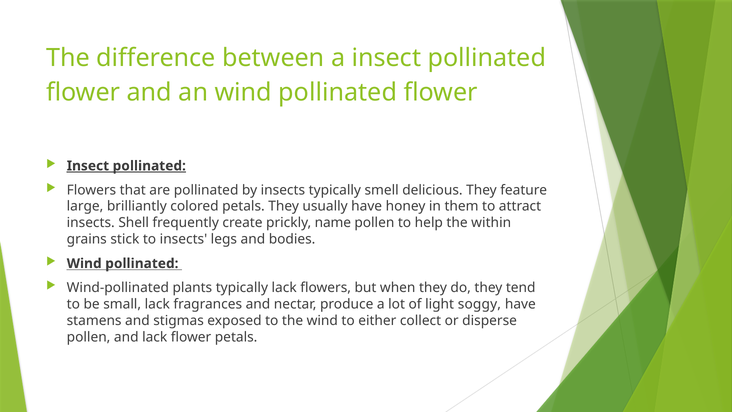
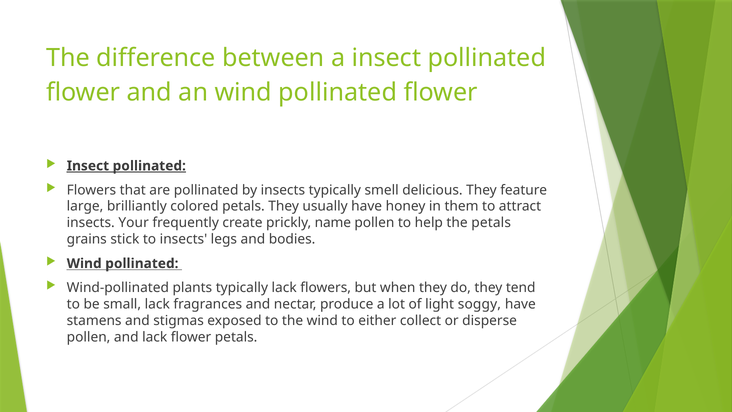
Shell: Shell -> Your
the within: within -> petals
